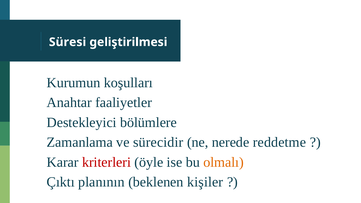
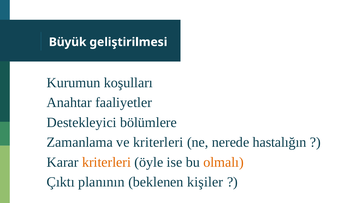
Süresi: Süresi -> Büyük
ve sürecidir: sürecidir -> kriterleri
reddetme: reddetme -> hastalığın
kriterleri at (107, 162) colour: red -> orange
